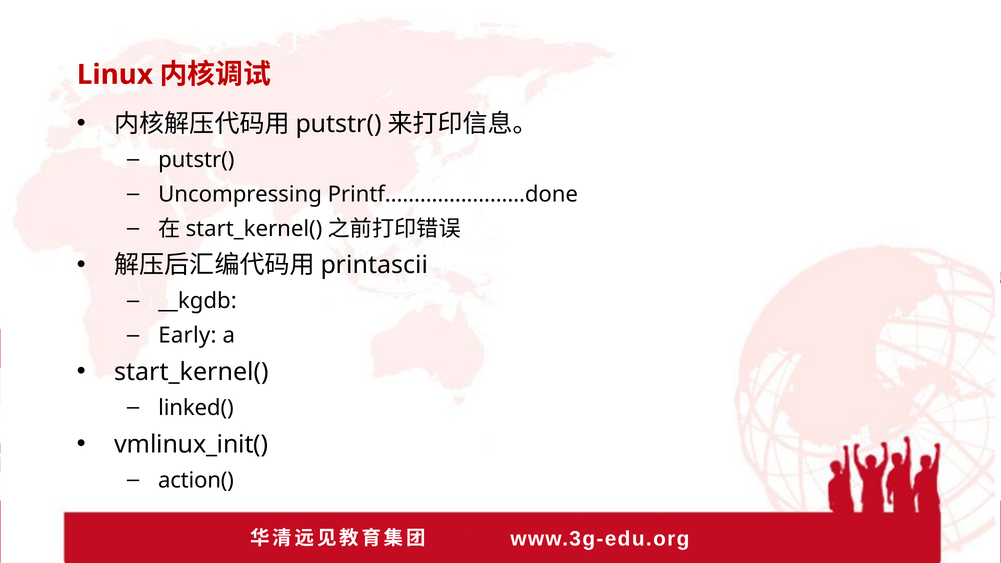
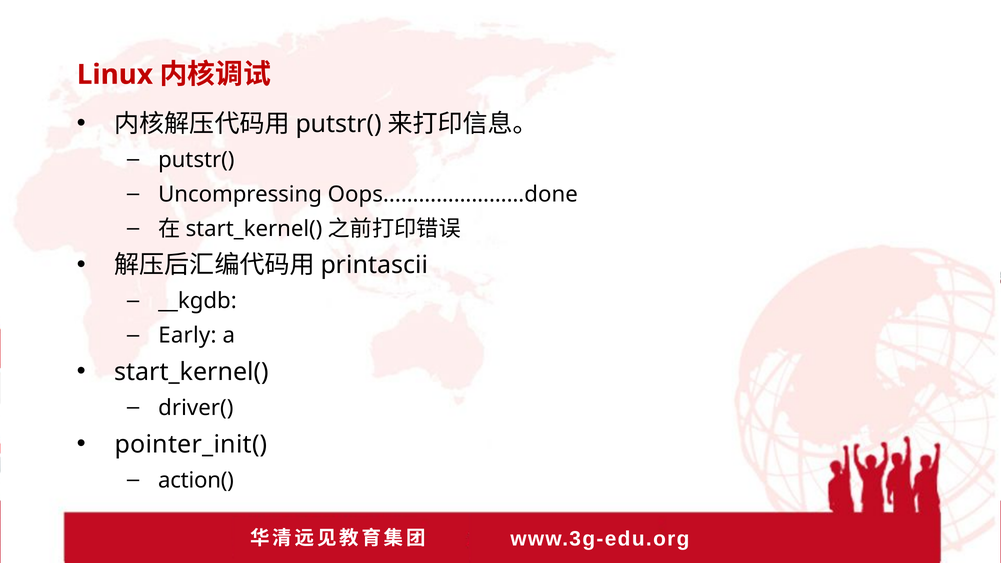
Printf...…………………done: Printf...…………………done -> Oops...…………………done
linked(: linked( -> driver(
vmlinux_init(: vmlinux_init( -> pointer_init(
